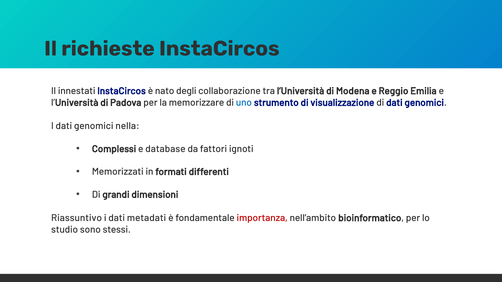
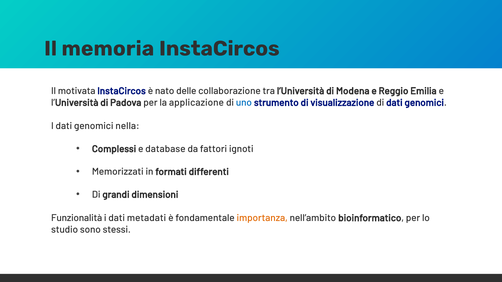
richieste: richieste -> memoria
innestati: innestati -> motivata
degli: degli -> delle
memorizzare: memorizzare -> applicazione
Riassuntivo: Riassuntivo -> Funzionalità
importanza colour: red -> orange
